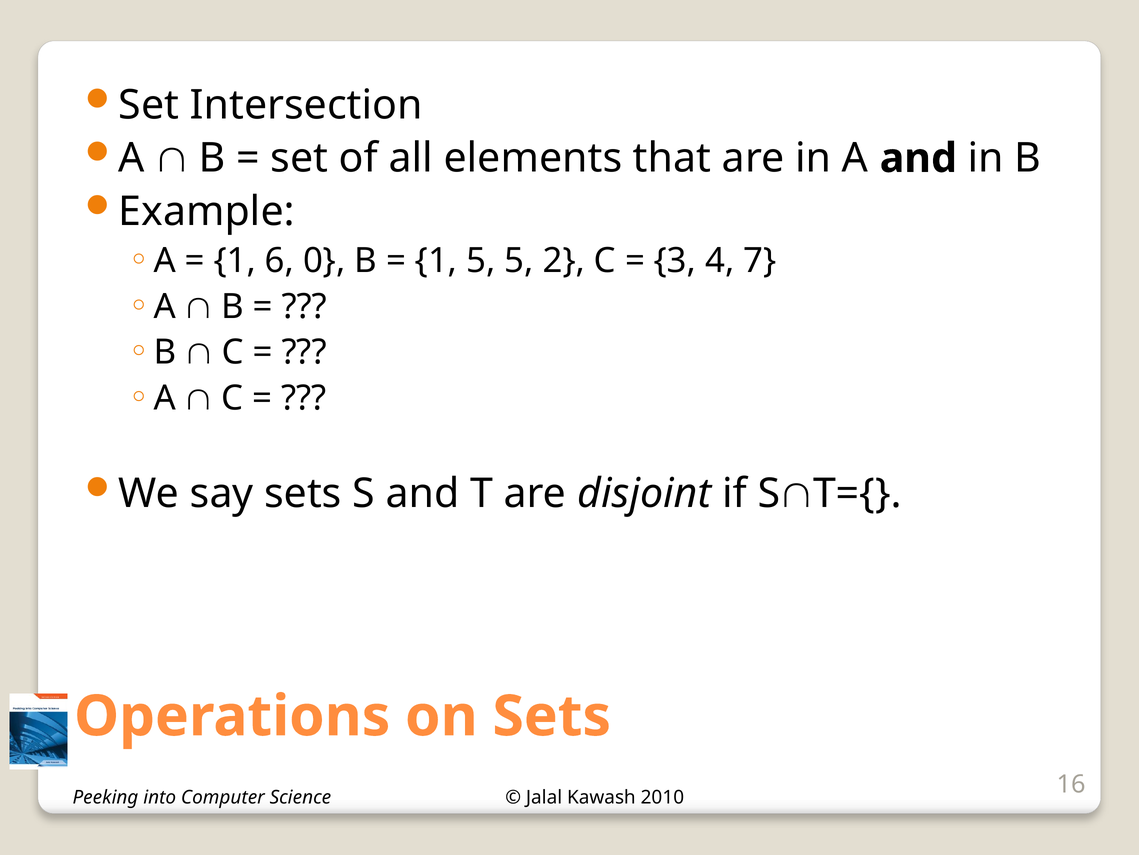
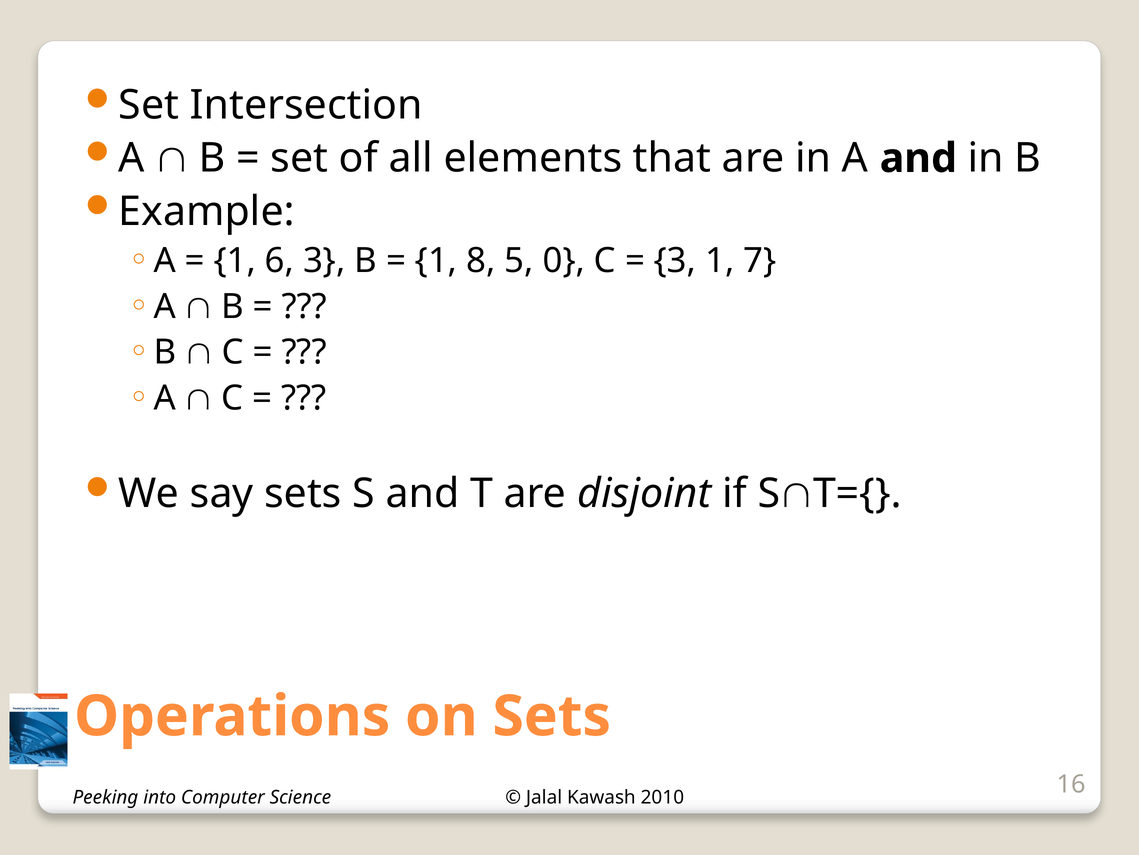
6 0: 0 -> 3
1 5: 5 -> 8
2: 2 -> 0
3 4: 4 -> 1
